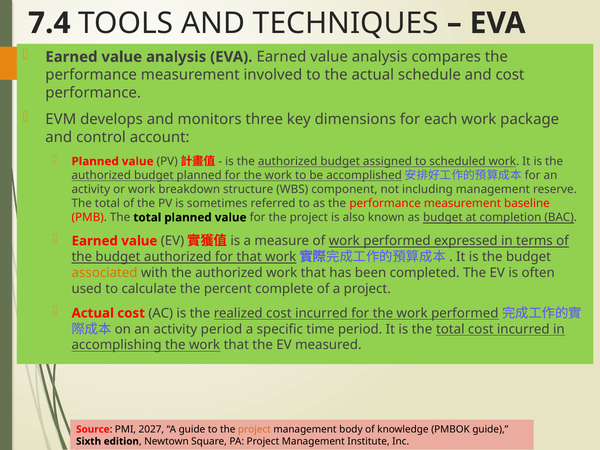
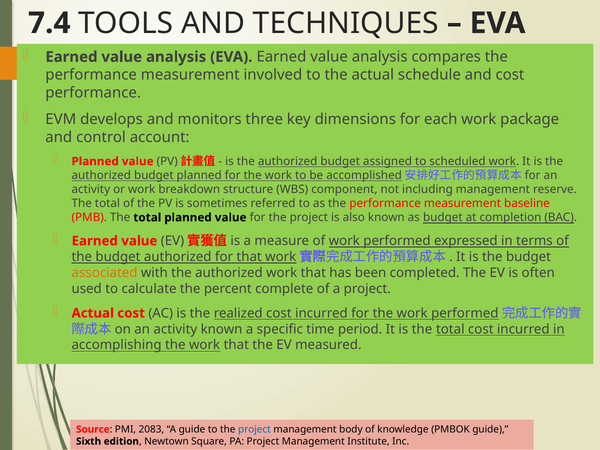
activity period: period -> known
2027: 2027 -> 2083
project at (254, 429) colour: orange -> blue
